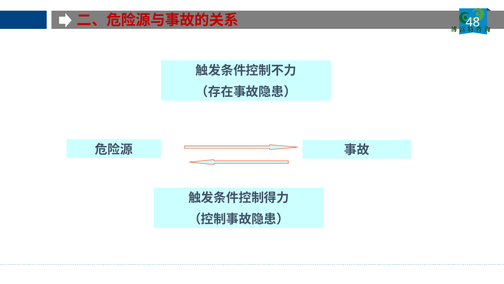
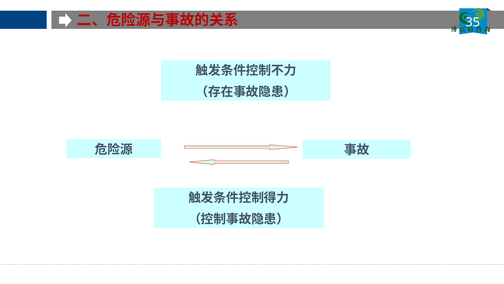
48: 48 -> 35
